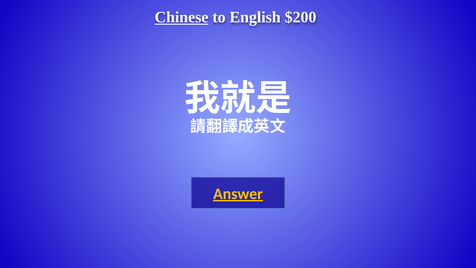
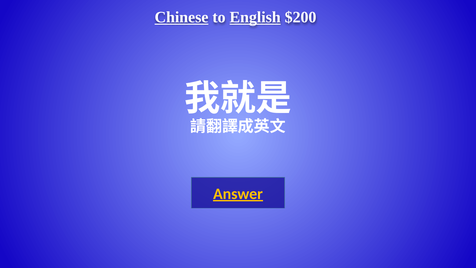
English underline: none -> present
